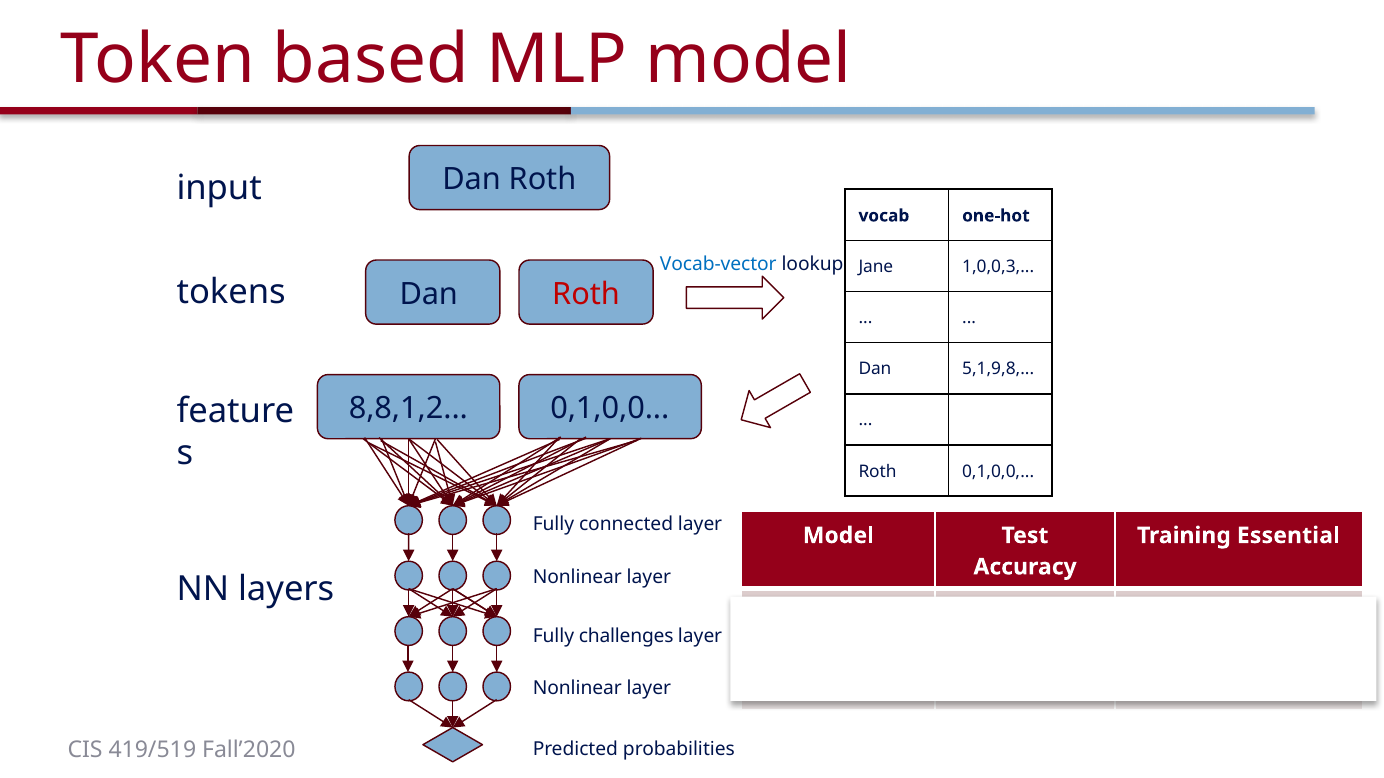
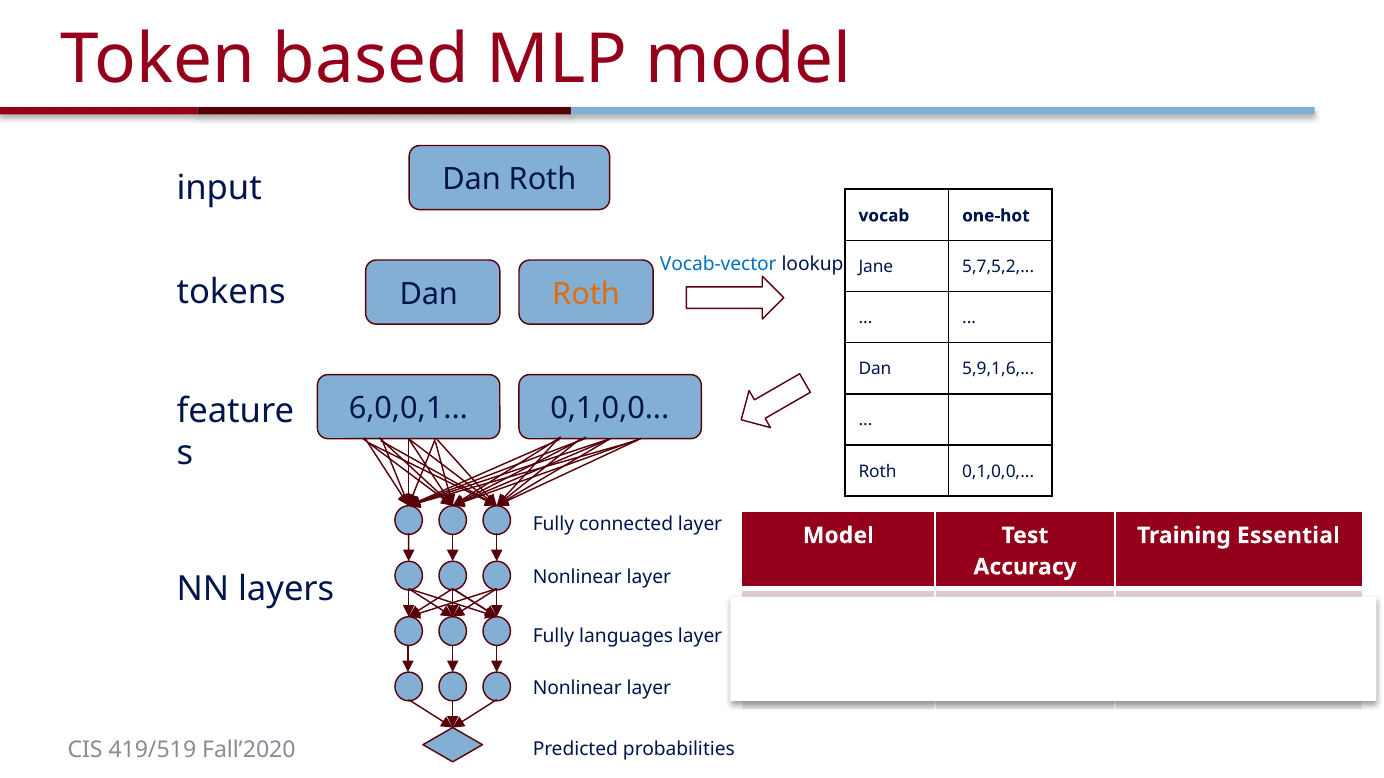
1,0,0,3: 1,0,0,3 -> 5,7,5,2
Roth at (586, 294) colour: red -> orange
5,1,9,8: 5,1,9,8 -> 5,9,1,6
8,8,1,2: 8,8,1,2 -> 6,0,0,1
challenges: challenges -> languages
